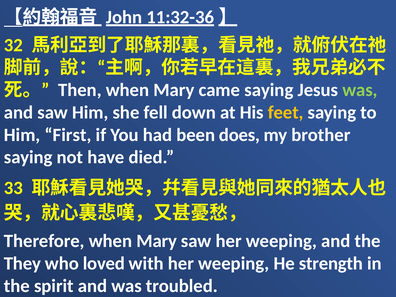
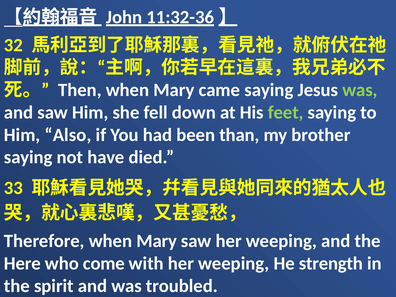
feet colour: yellow -> light green
First: First -> Also
does: does -> than
They: They -> Here
loved: loved -> come
